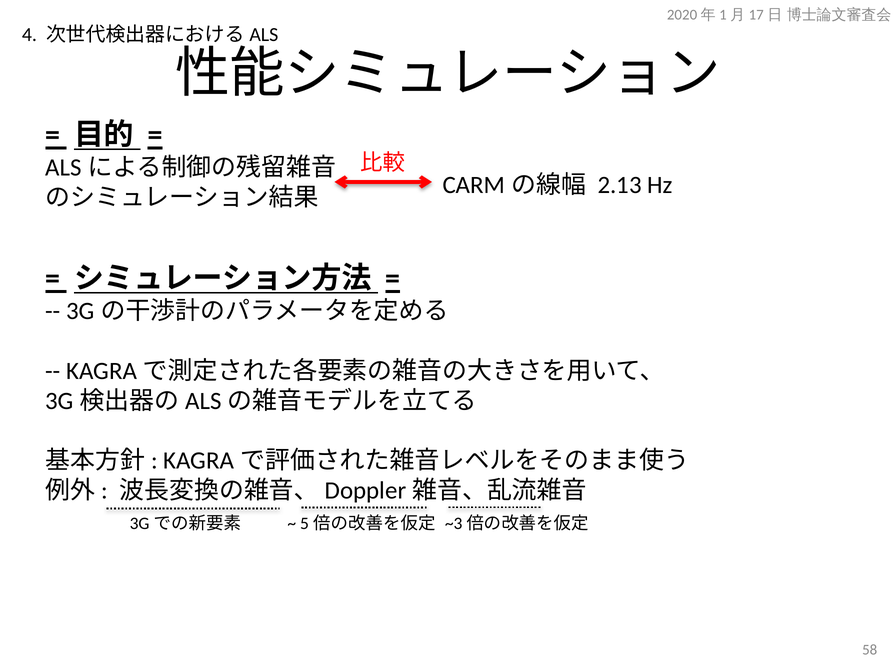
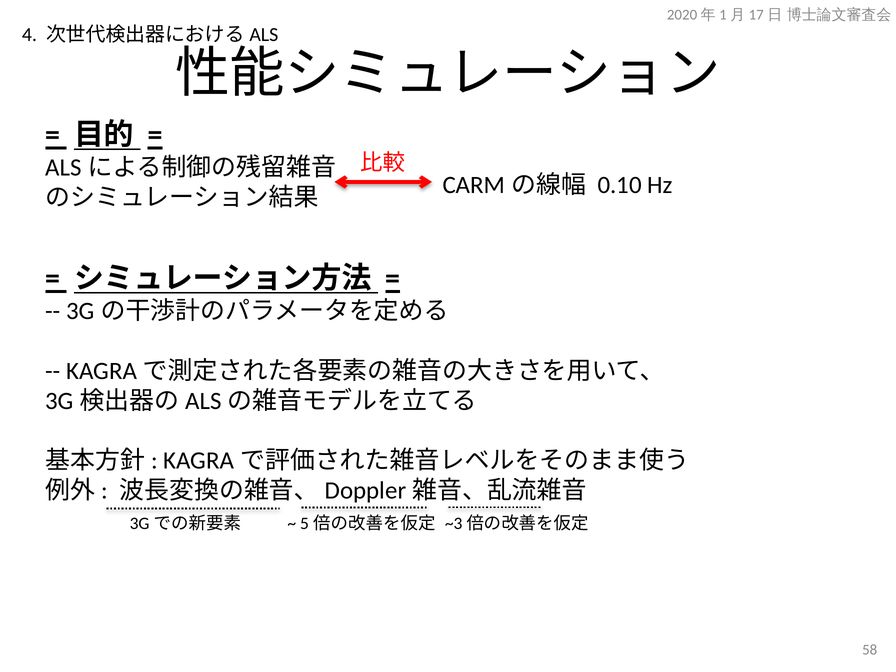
2.13: 2.13 -> 0.10
